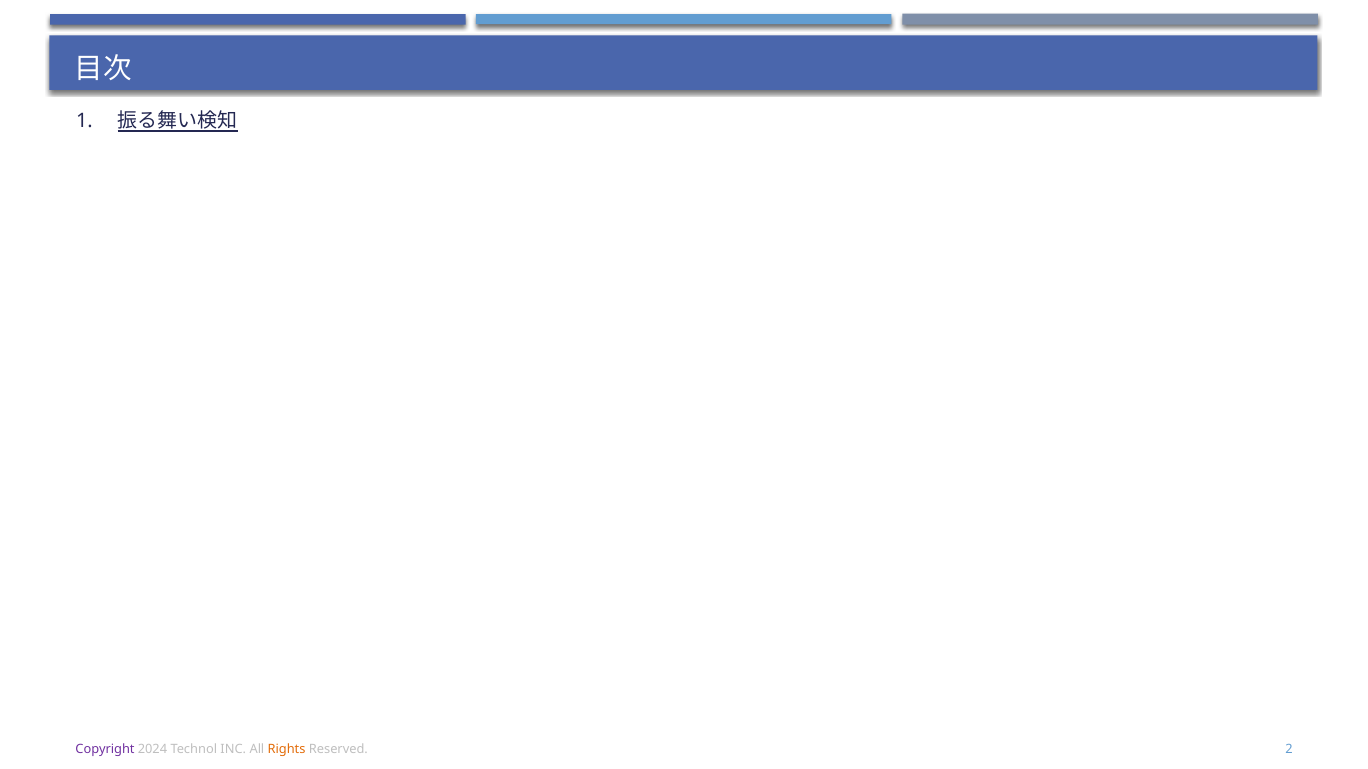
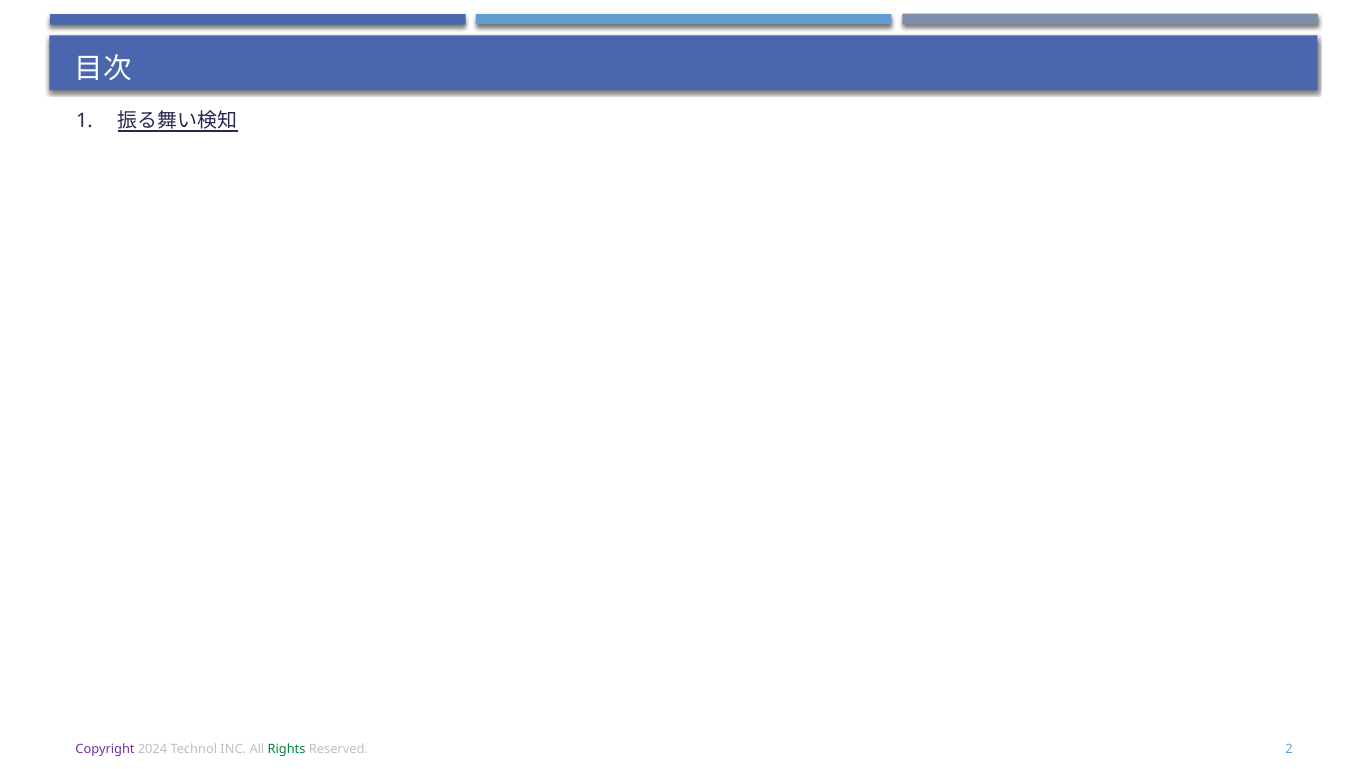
Rights colour: orange -> green
